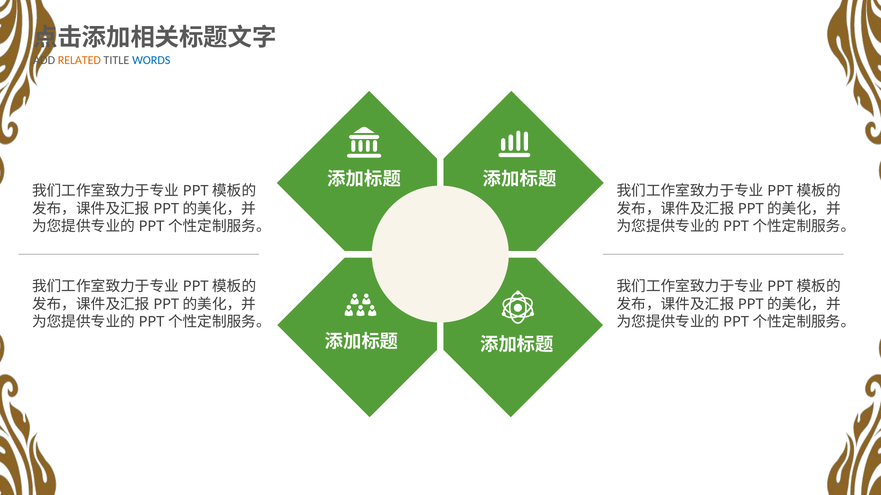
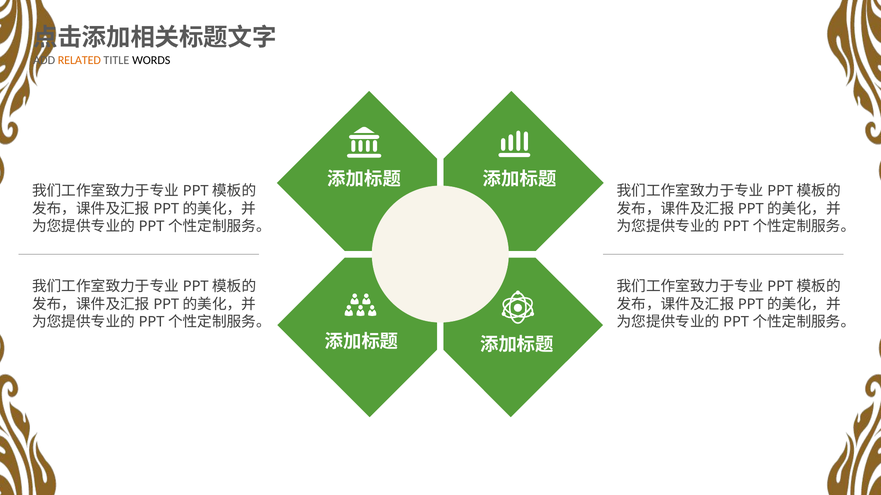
WORDS colour: blue -> black
